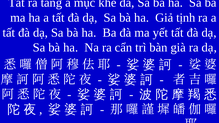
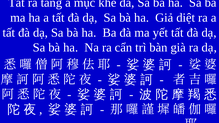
tịnh: tịnh -> diệt
